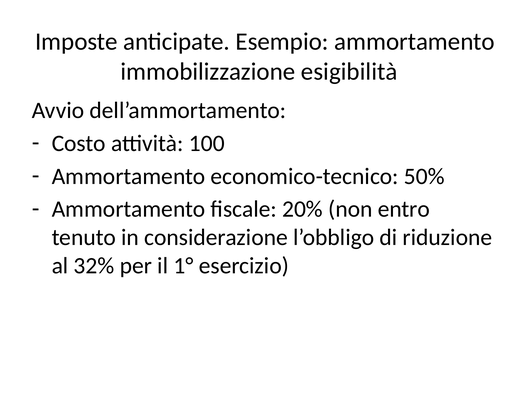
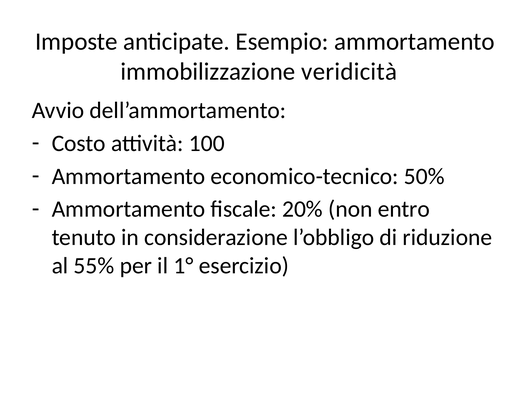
esigibilità: esigibilità -> veridicità
32%: 32% -> 55%
